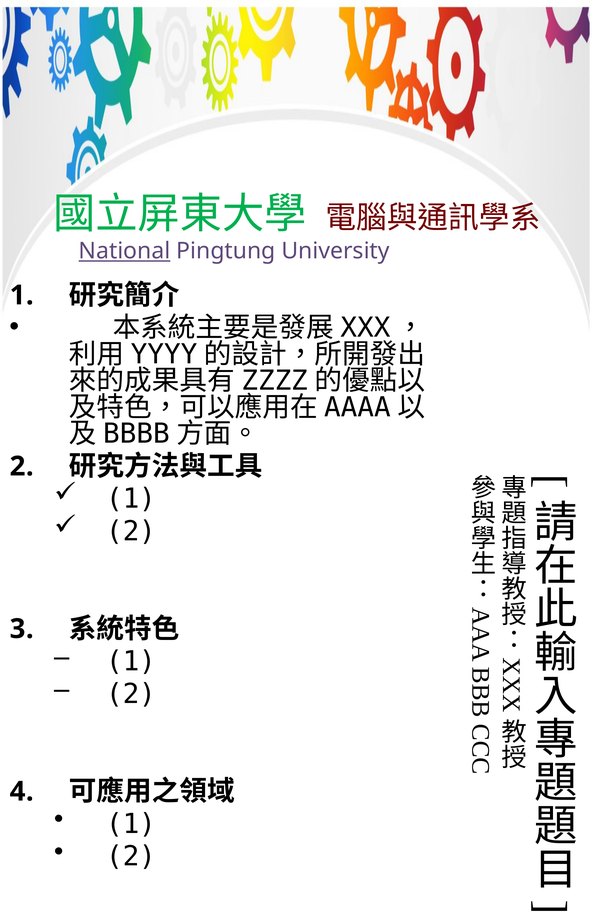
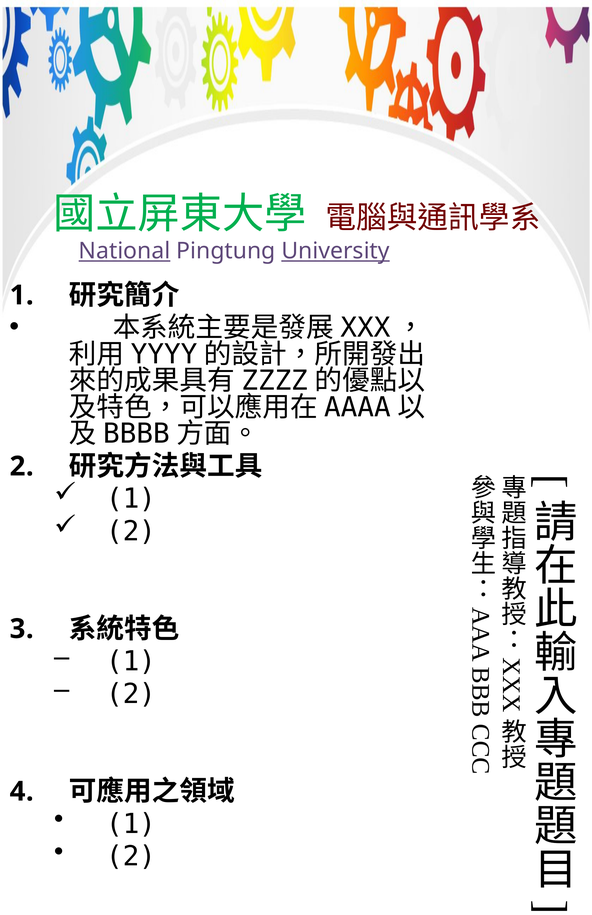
University underline: none -> present
